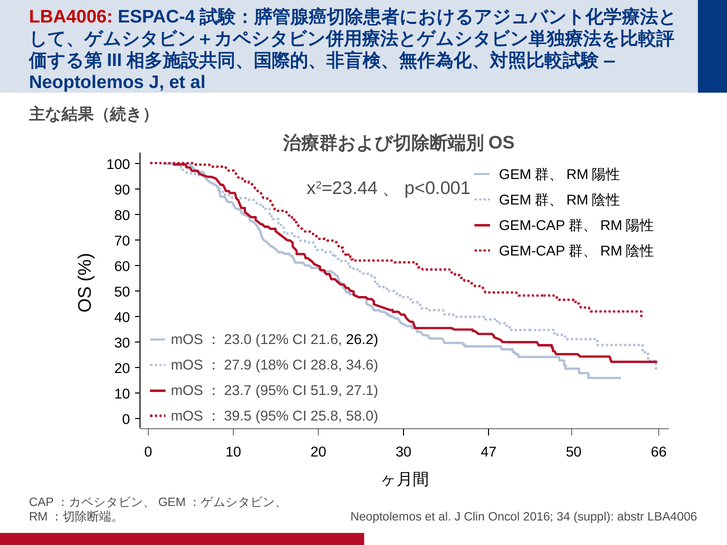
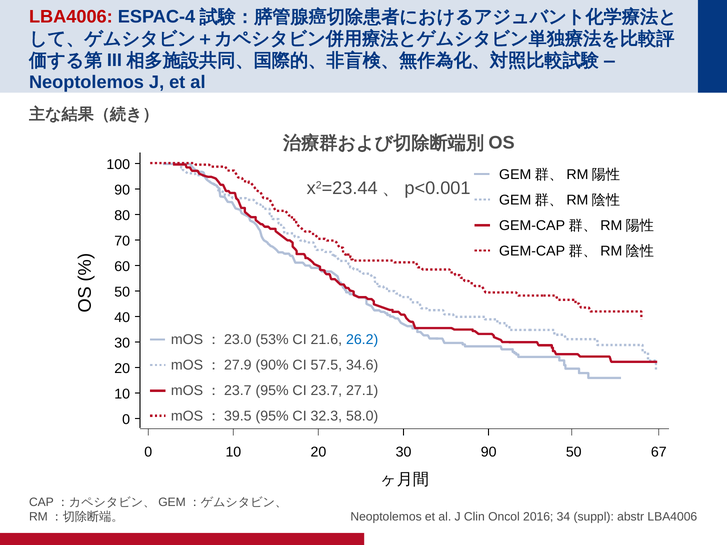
12%: 12% -> 53%
26.2 colour: black -> blue
18%: 18% -> 90%
28.8: 28.8 -> 57.5
51.9: 51.9 -> 23.7
25.8: 25.8 -> 32.3
30 47: 47 -> 90
66: 66 -> 67
